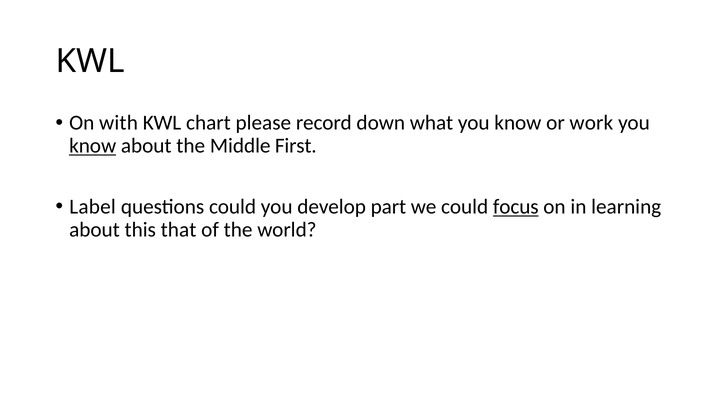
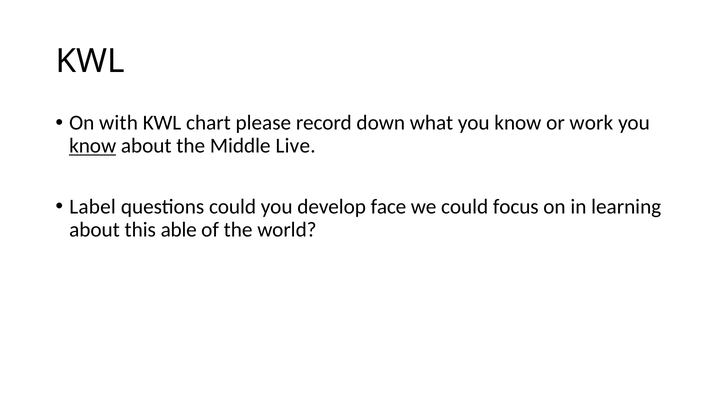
First: First -> Live
part: part -> face
focus underline: present -> none
that: that -> able
